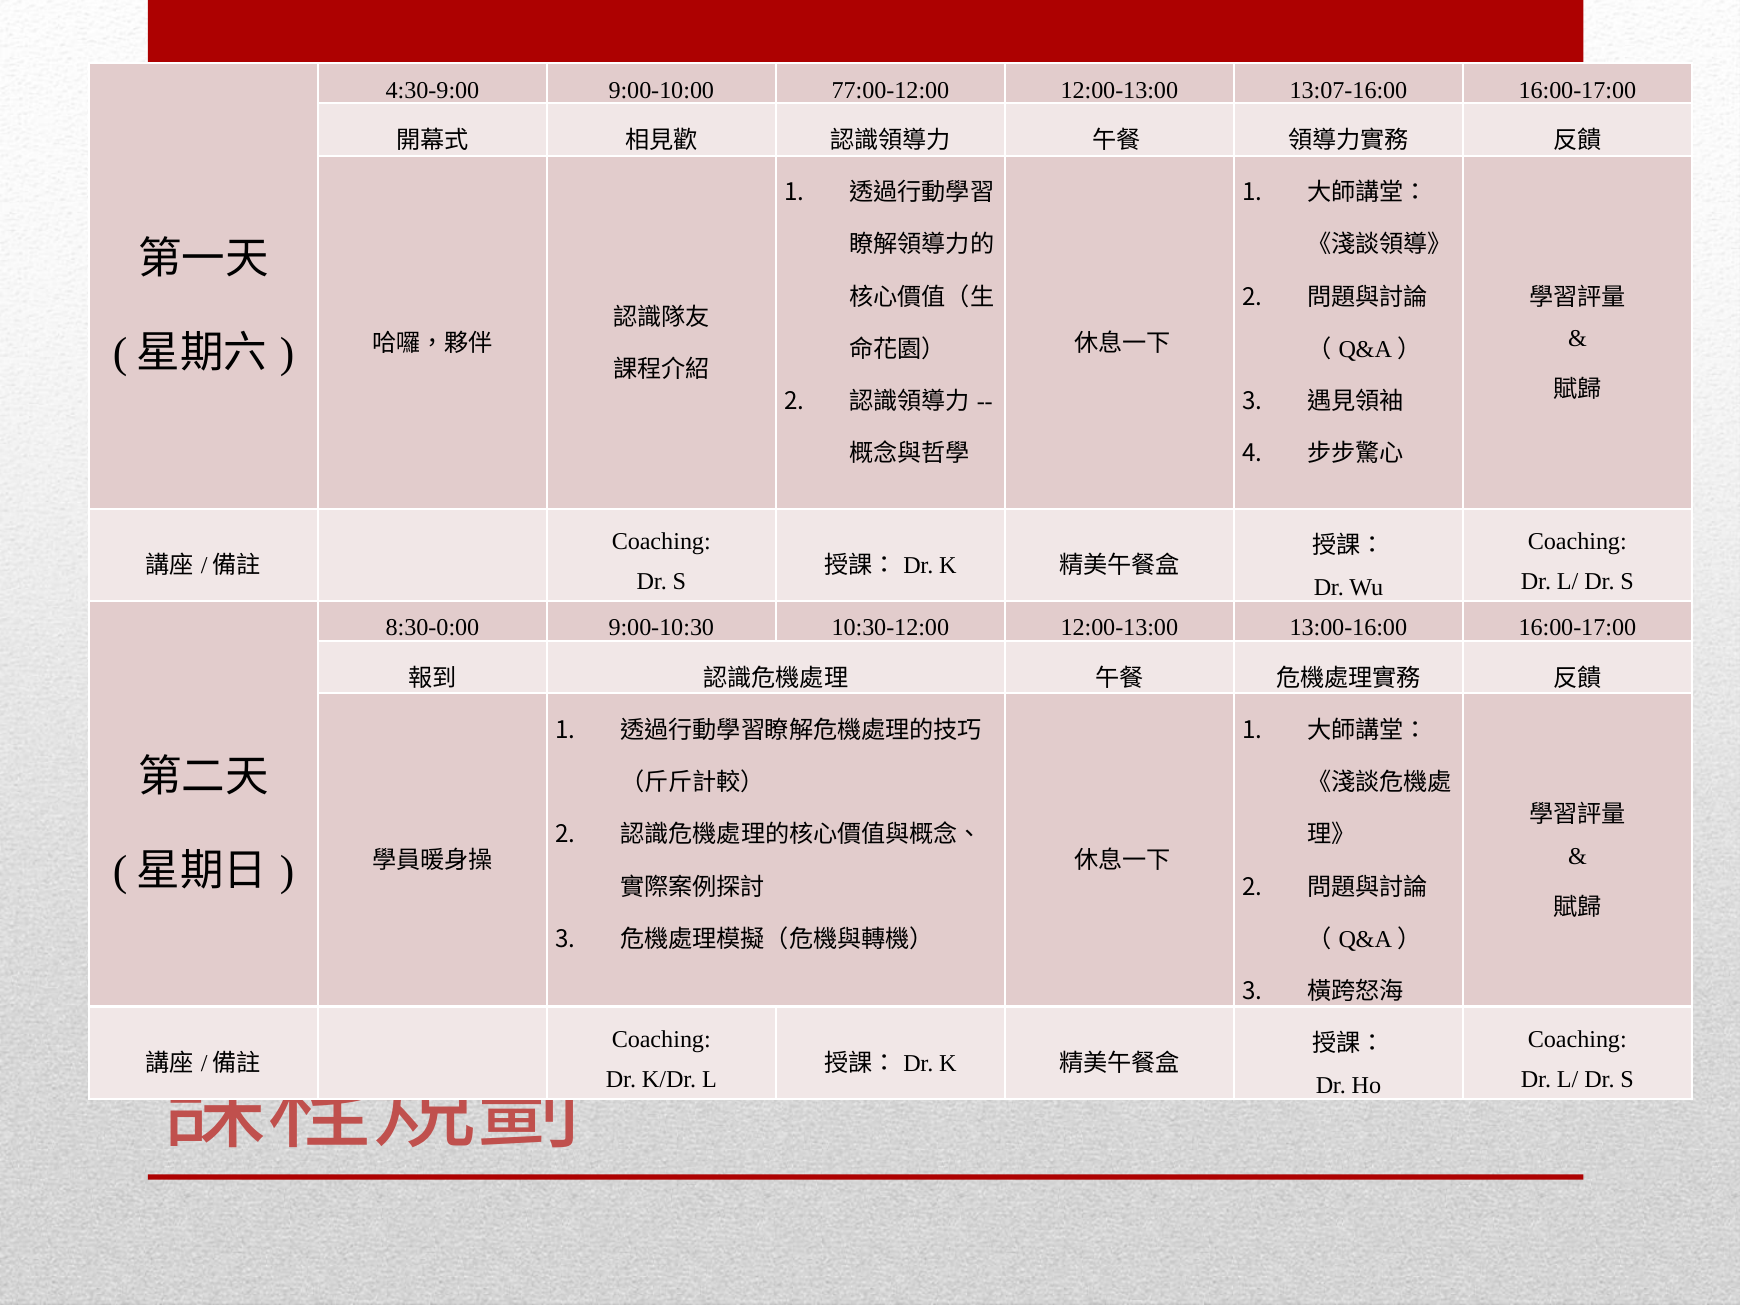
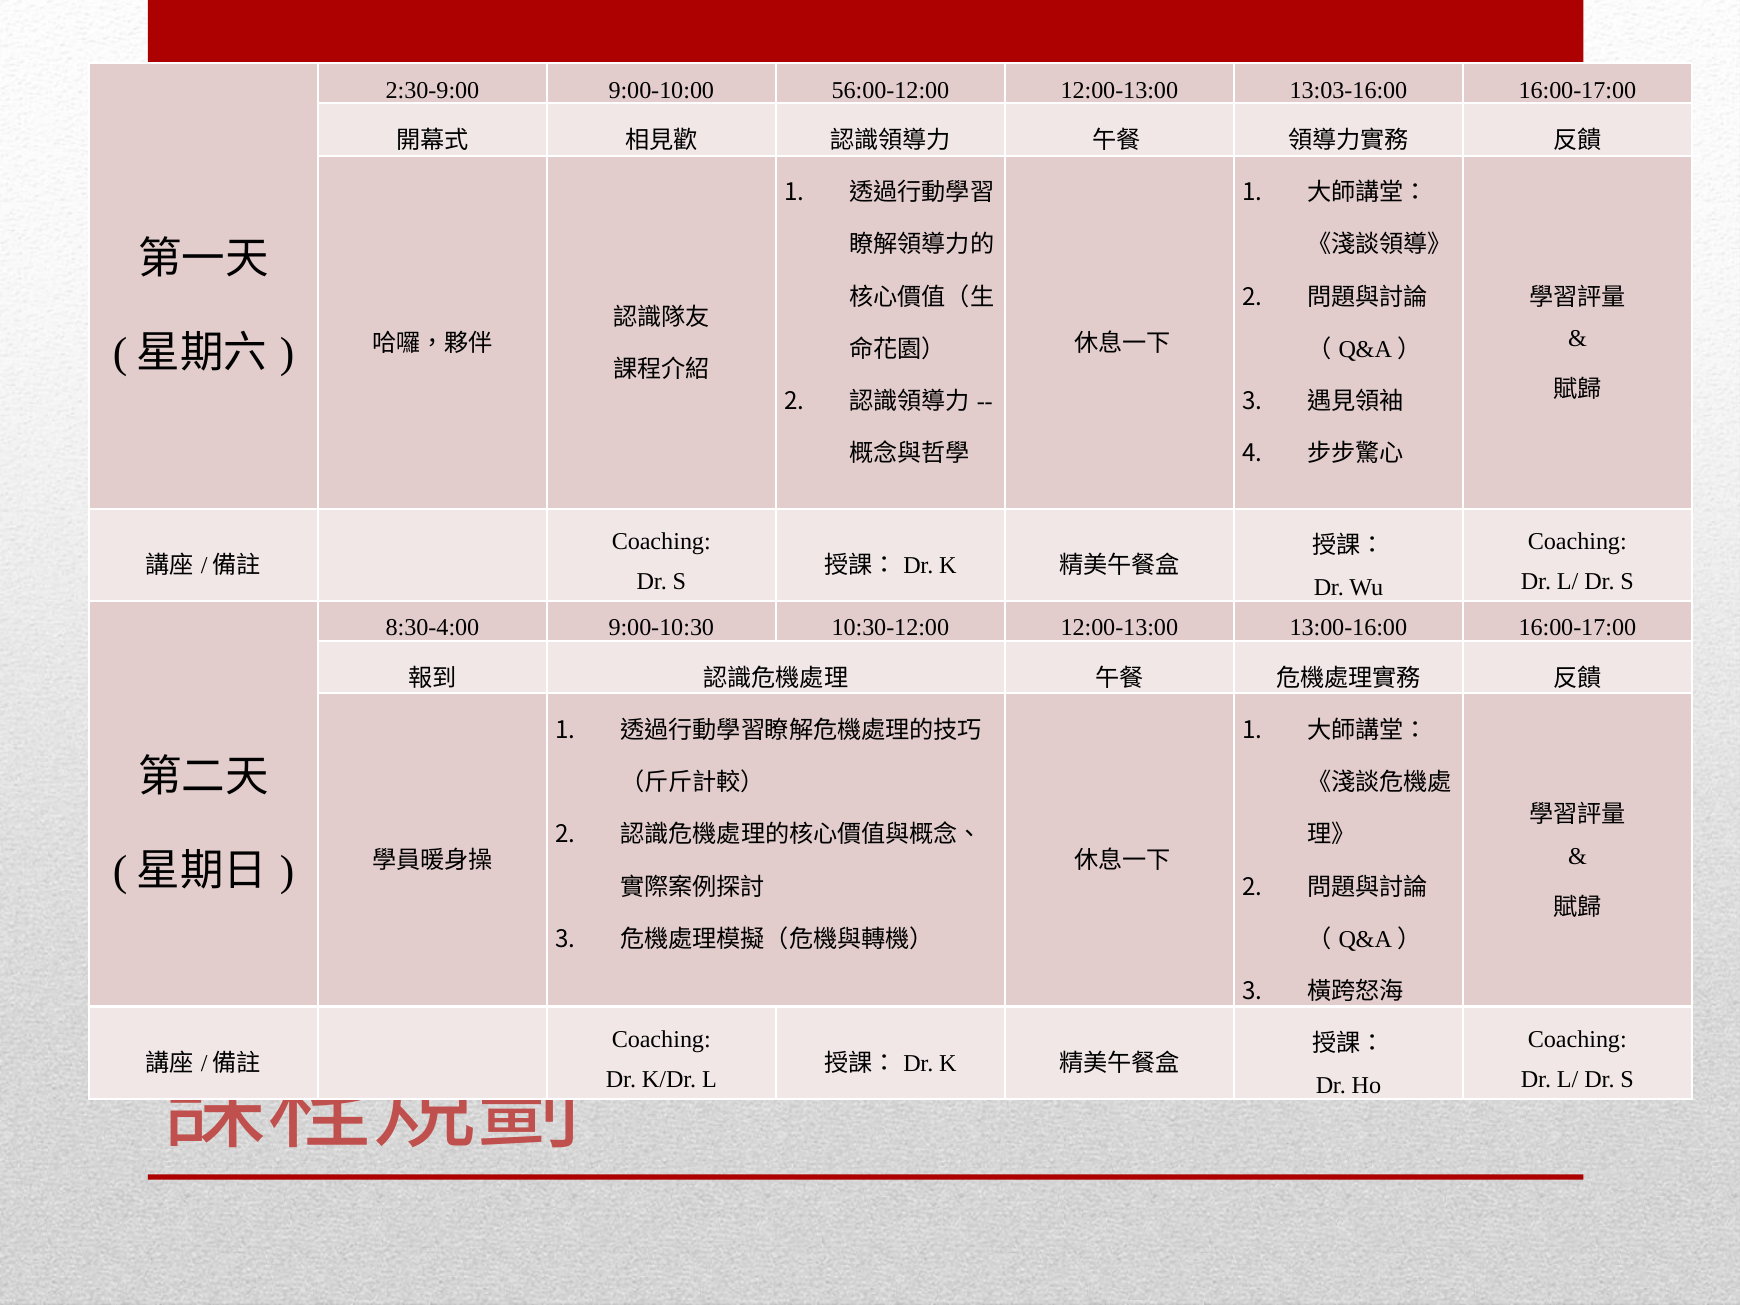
4:30-9:00: 4:30-9:00 -> 2:30-9:00
77:00-12:00: 77:00-12:00 -> 56:00-12:00
13:07-16:00: 13:07-16:00 -> 13:03-16:00
8:30-0:00: 8:30-0:00 -> 8:30-4:00
